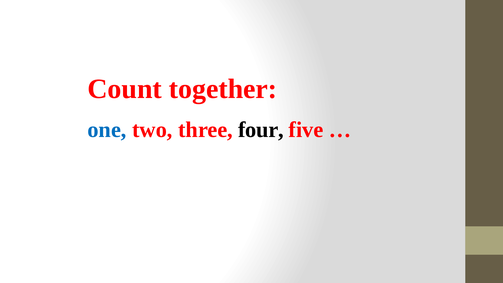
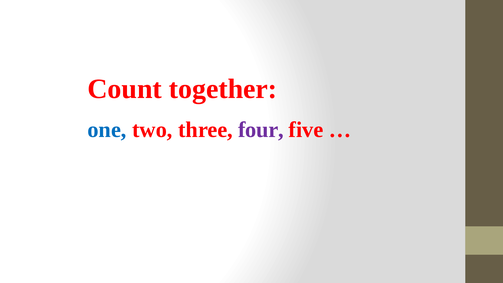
four colour: black -> purple
